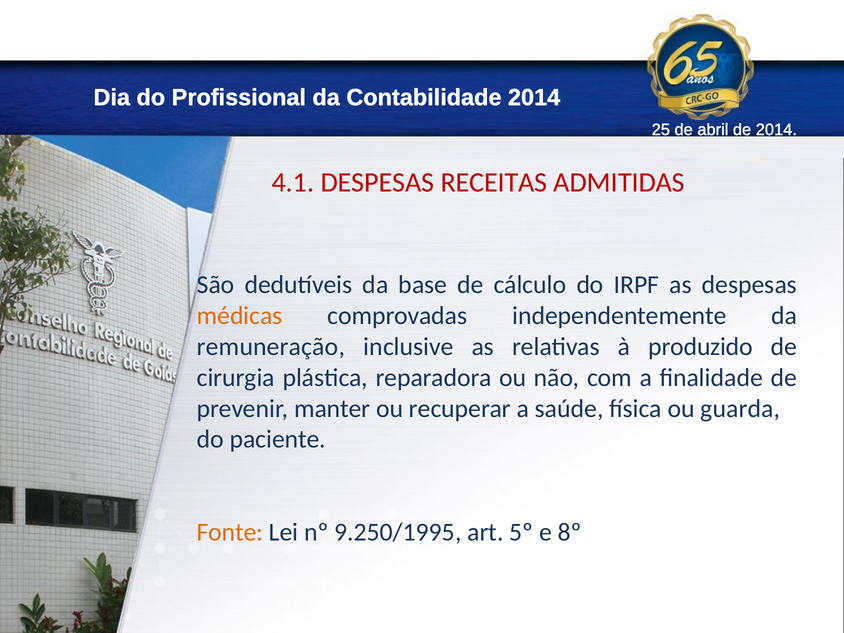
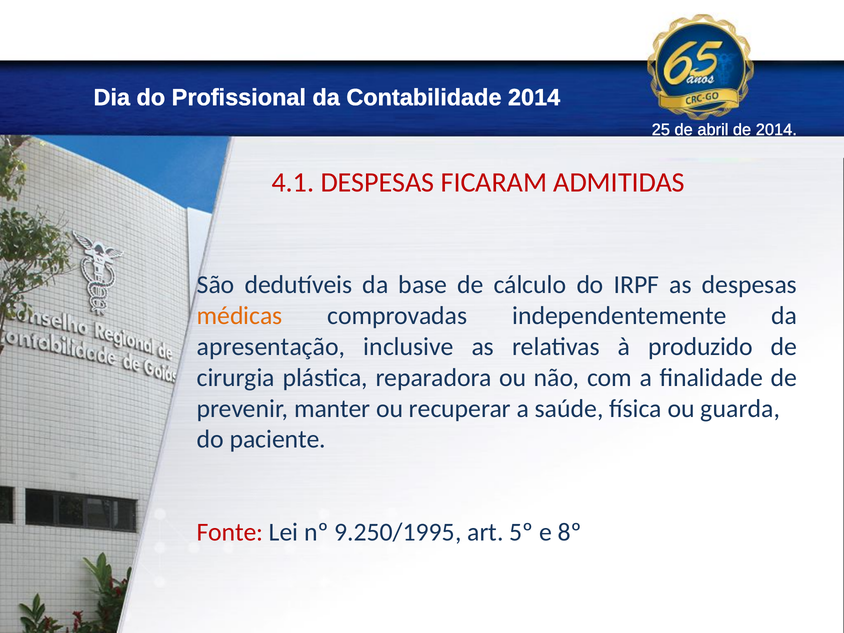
RECEITAS: RECEITAS -> FICARAM
remuneração: remuneração -> apresentação
Fonte colour: orange -> red
